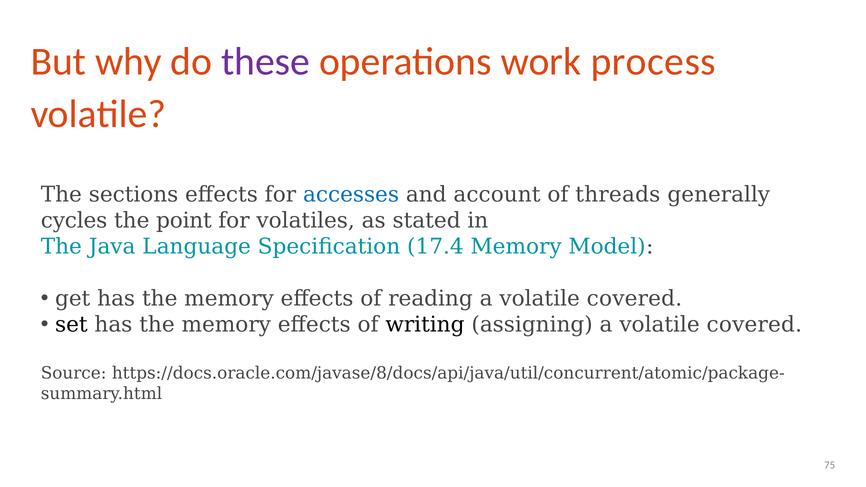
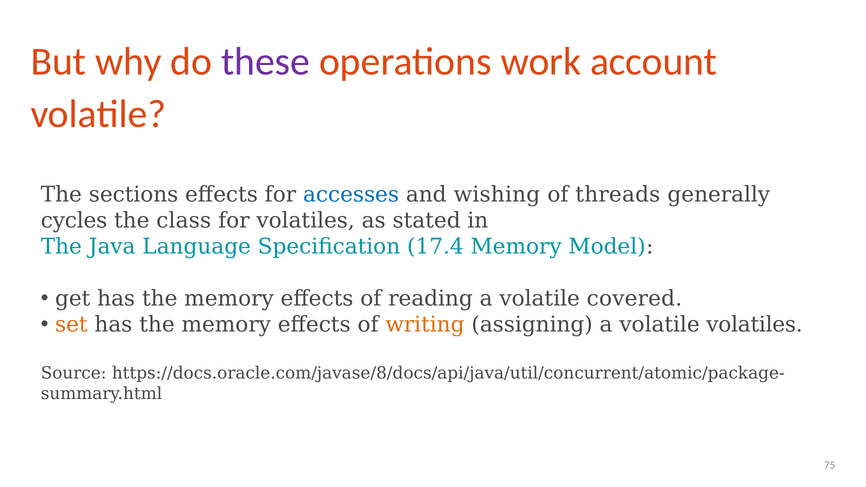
process: process -> account
account: account -> wishing
point: point -> class
set colour: black -> orange
writing colour: black -> orange
assigning a volatile covered: covered -> volatiles
